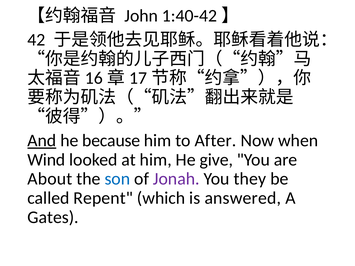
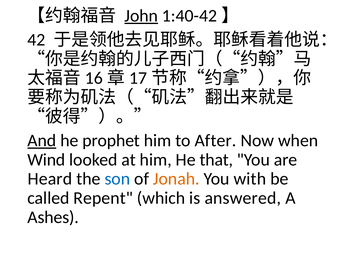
John underline: none -> present
because: because -> prophet
give: give -> that
About: About -> Heard
Jonah colour: purple -> orange
they: they -> with
Gates: Gates -> Ashes
